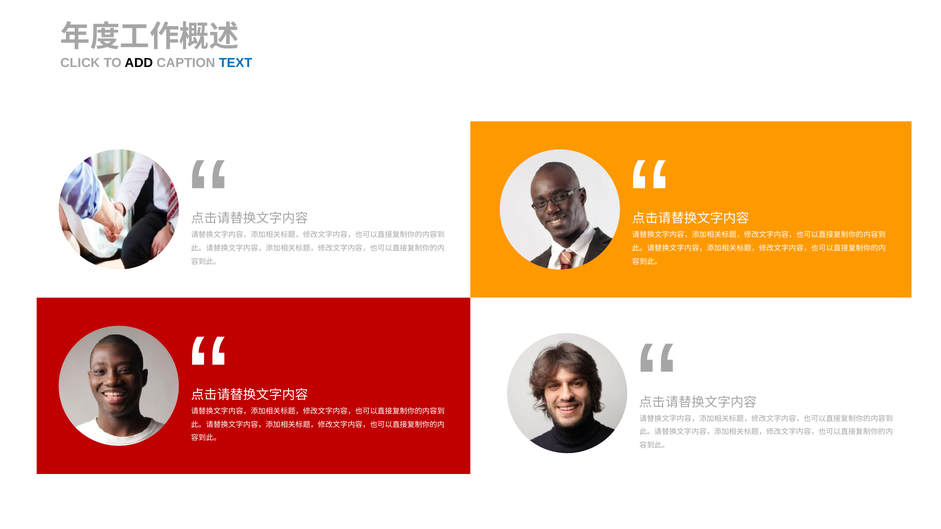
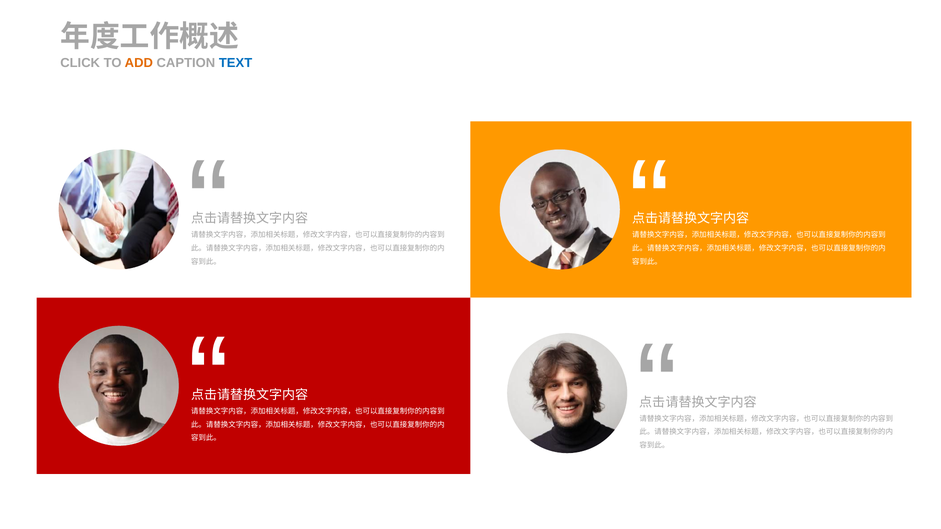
ADD colour: black -> orange
